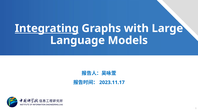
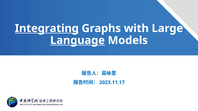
Language underline: none -> present
